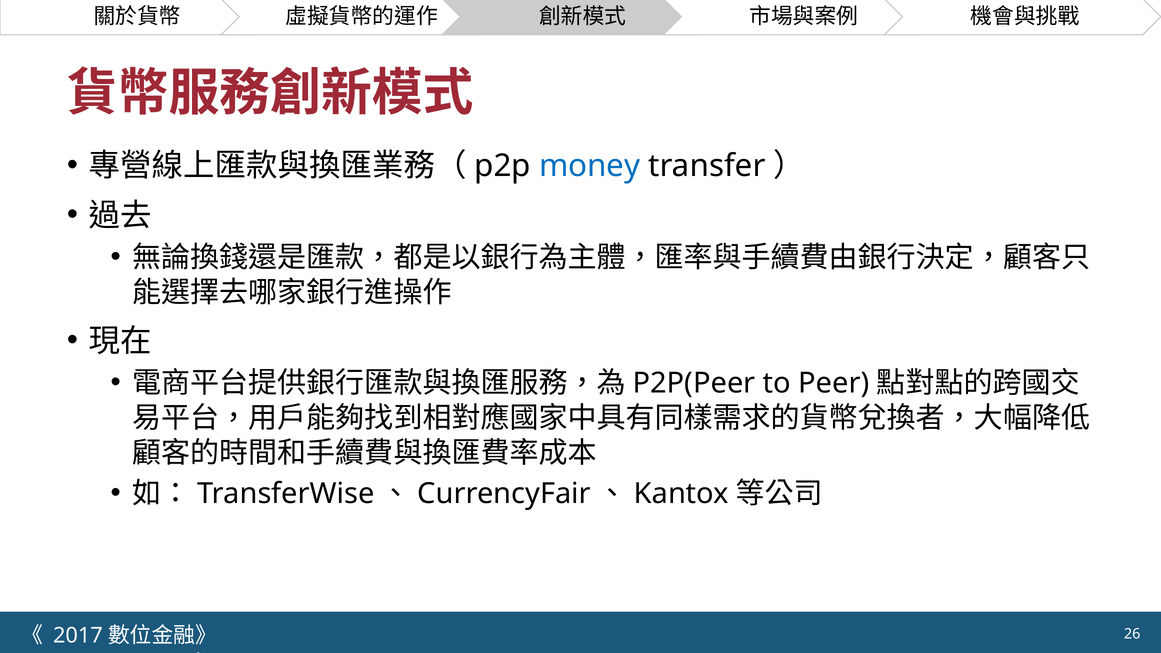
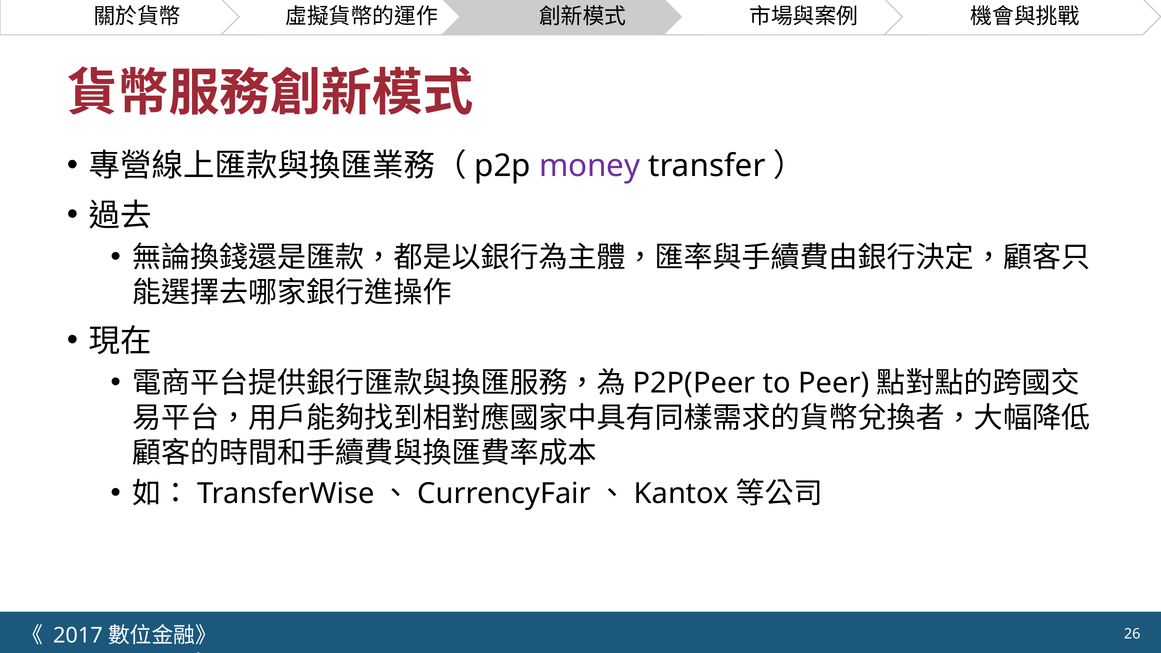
money colour: blue -> purple
